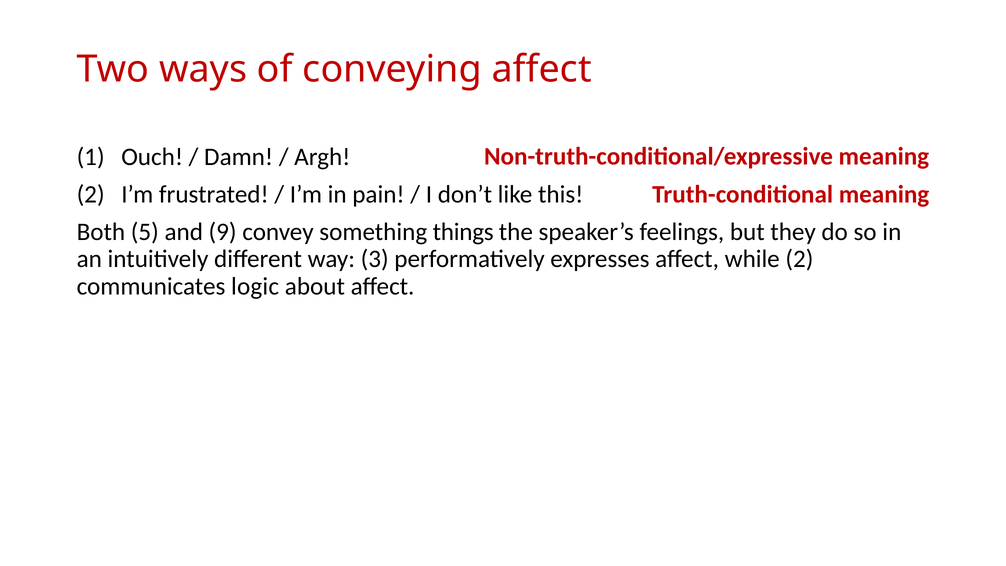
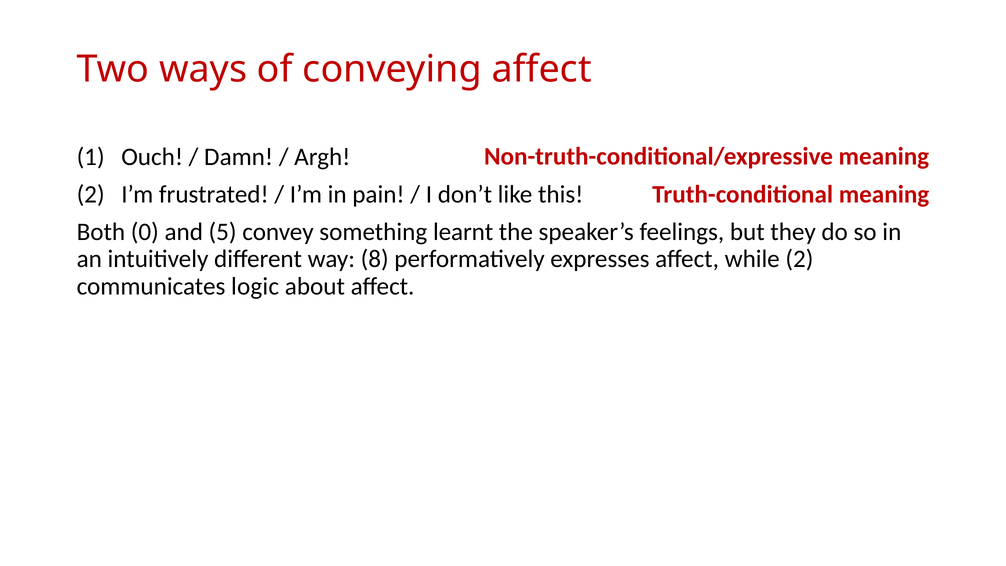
5: 5 -> 0
9: 9 -> 5
things: things -> learnt
3: 3 -> 8
